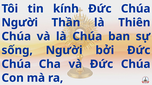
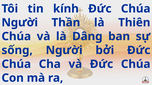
là Chúa: Chúa -> Dâng
